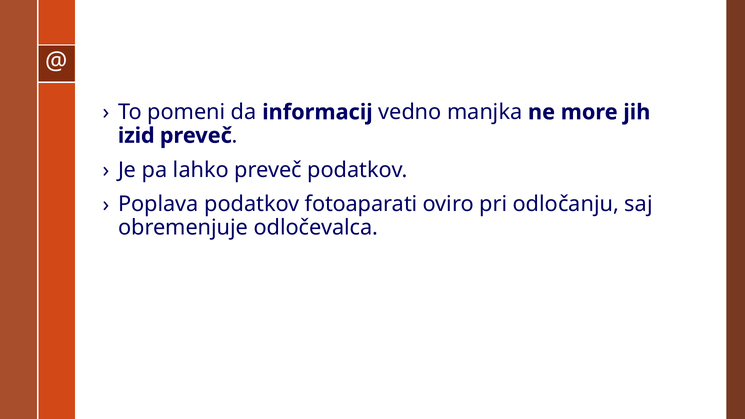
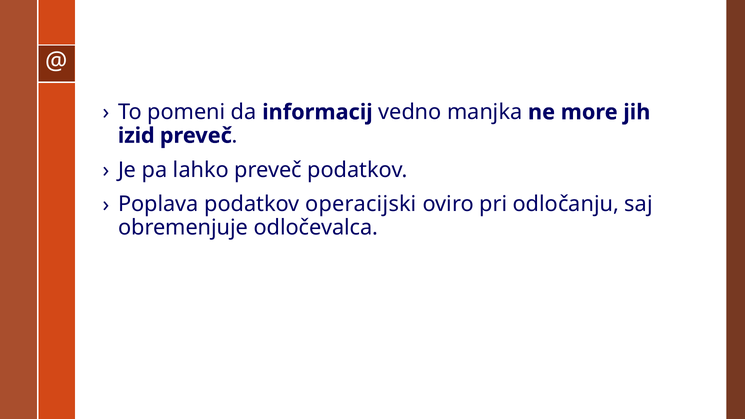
fotoaparati: fotoaparati -> operacijski
